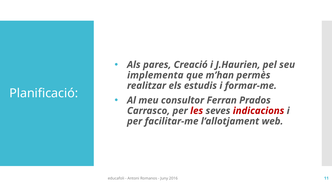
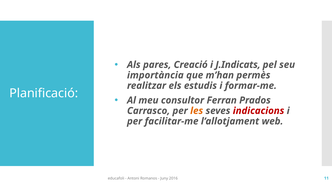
J.Haurien: J.Haurien -> J.Indicats
implementa: implementa -> importància
les colour: red -> orange
